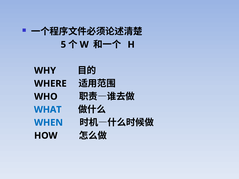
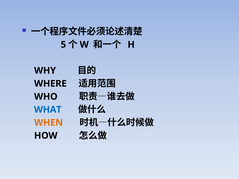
WHEN colour: blue -> orange
